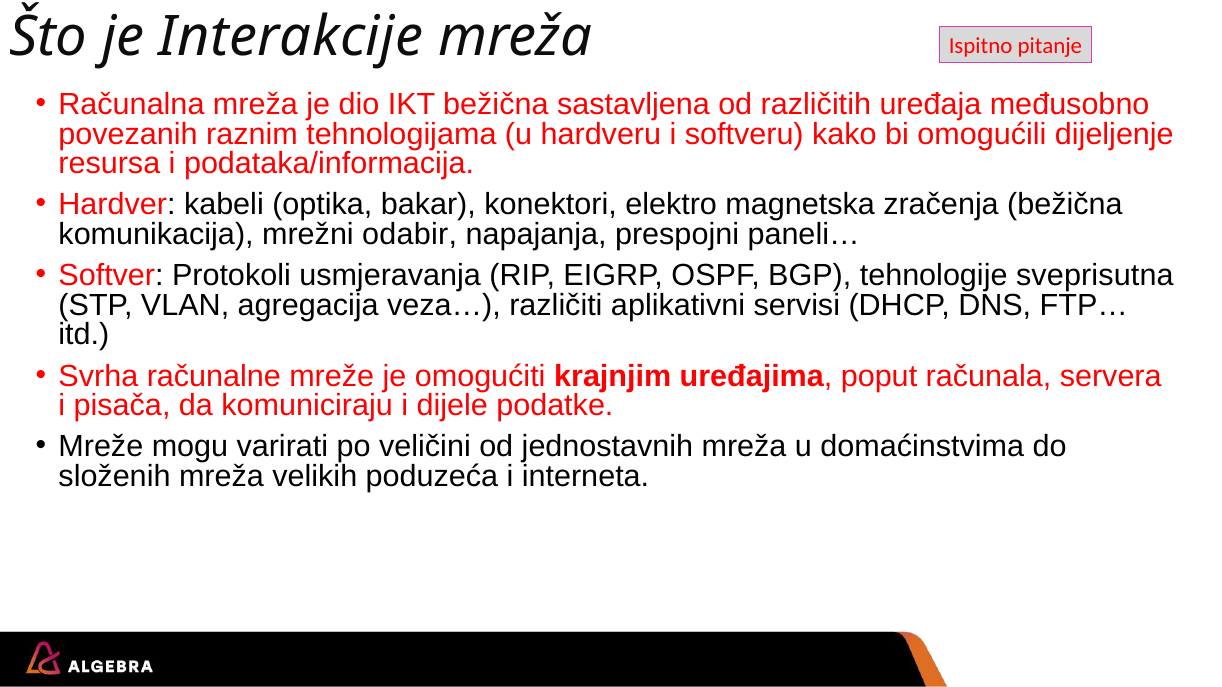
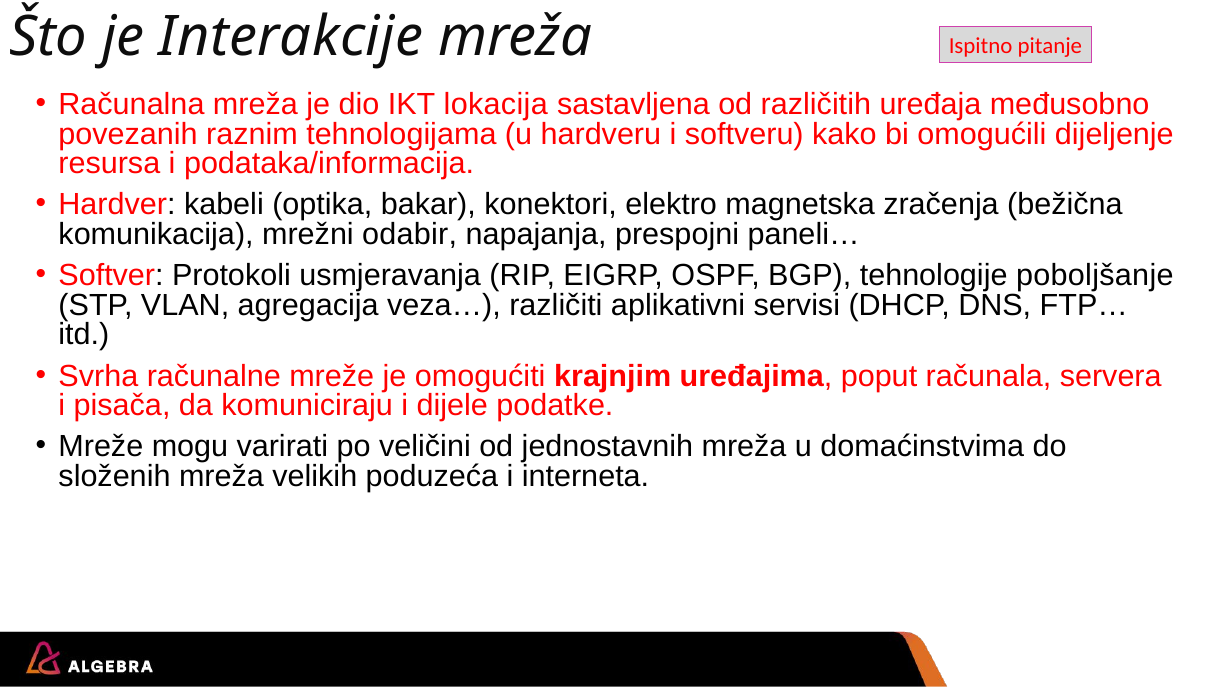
IKT bežična: bežična -> lokacija
sveprisutna: sveprisutna -> poboljšanje
